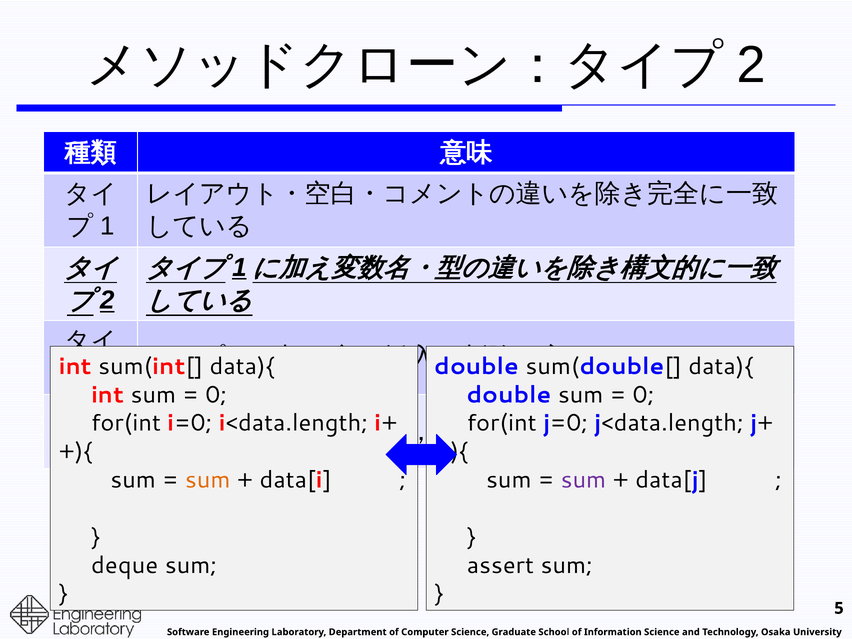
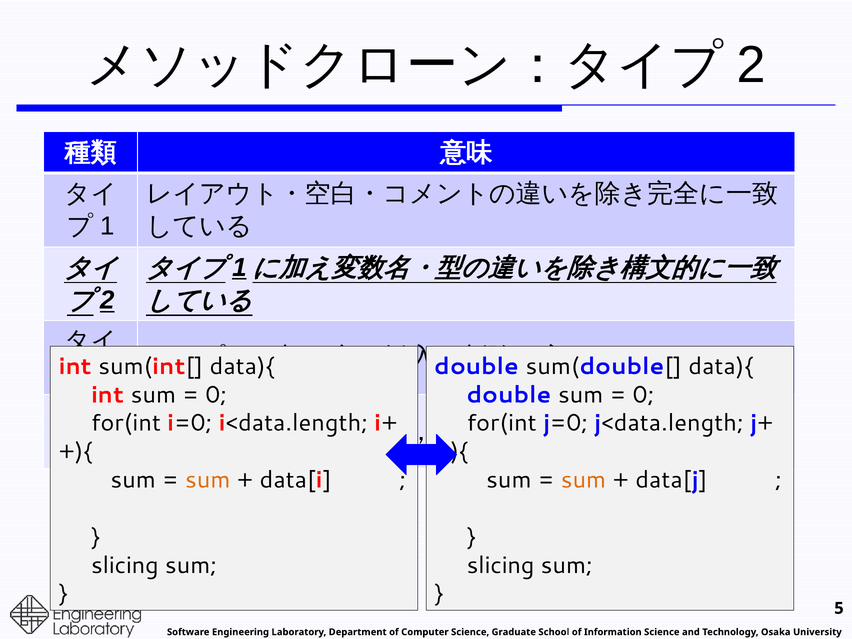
sum at (583, 480) colour: purple -> orange
deque at (125, 565): deque -> slicing
assert at (500, 565): assert -> slicing
